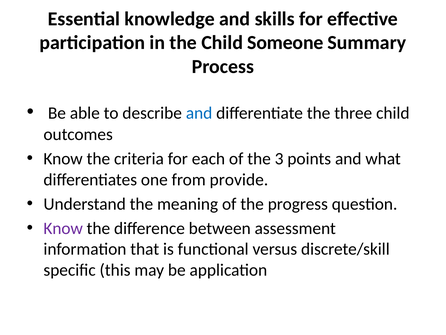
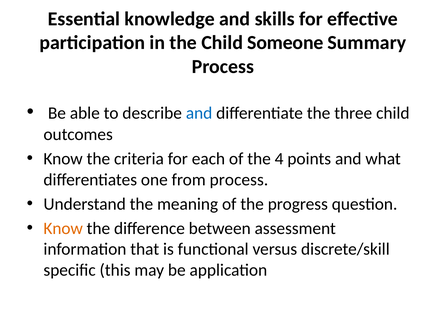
3: 3 -> 4
from provide: provide -> process
Know at (63, 228) colour: purple -> orange
